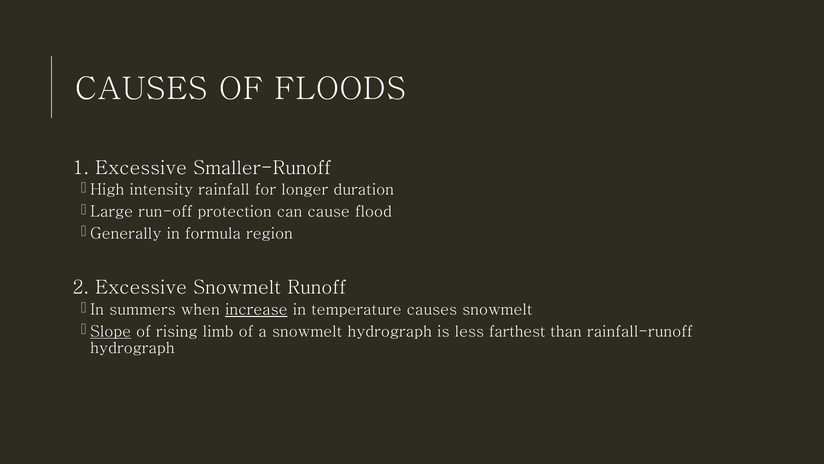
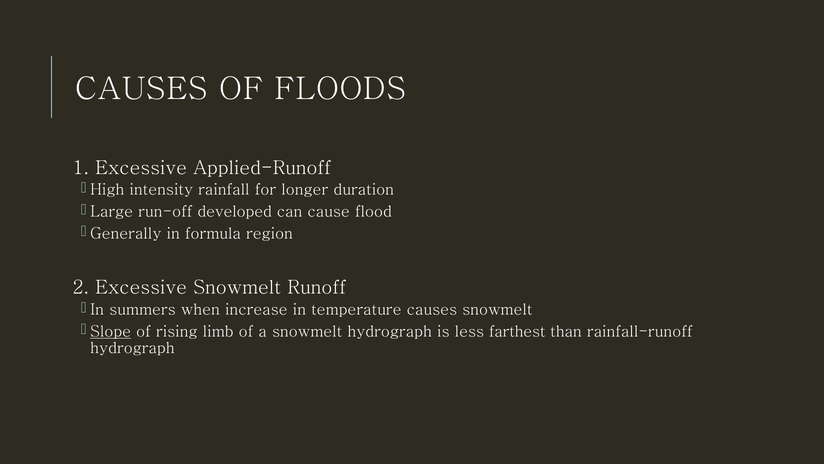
Smaller-Runoff: Smaller-Runoff -> Applied-Runoff
protection: protection -> developed
increase underline: present -> none
